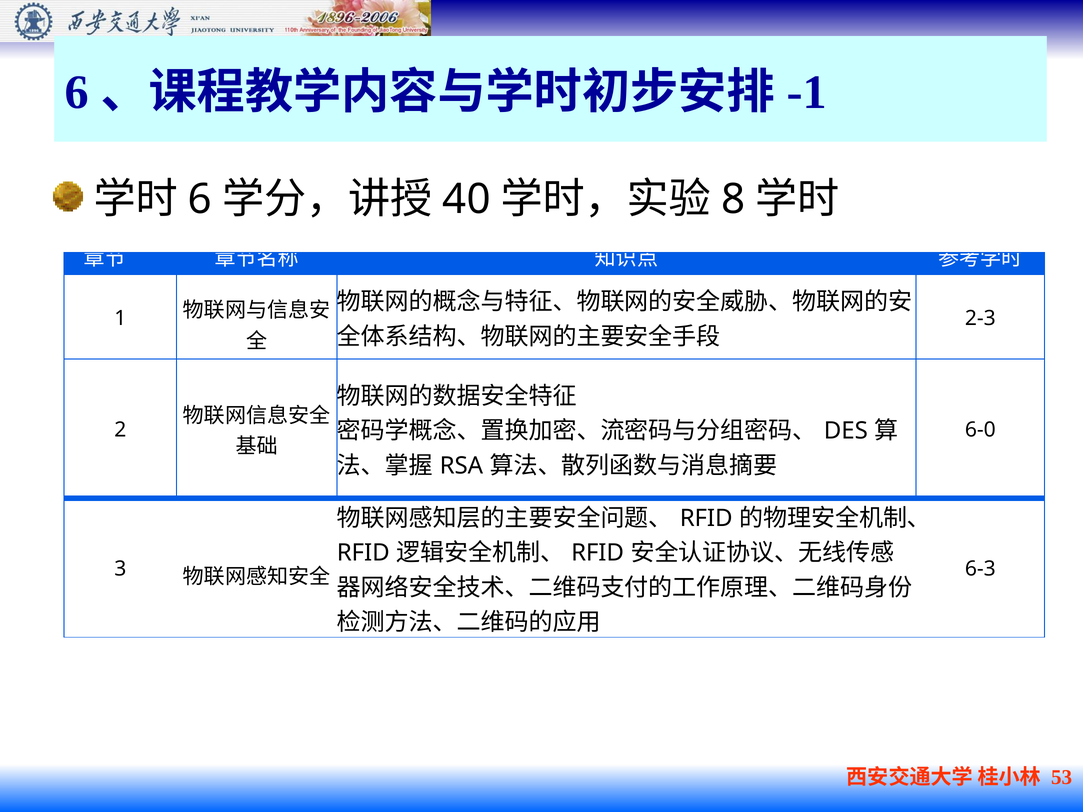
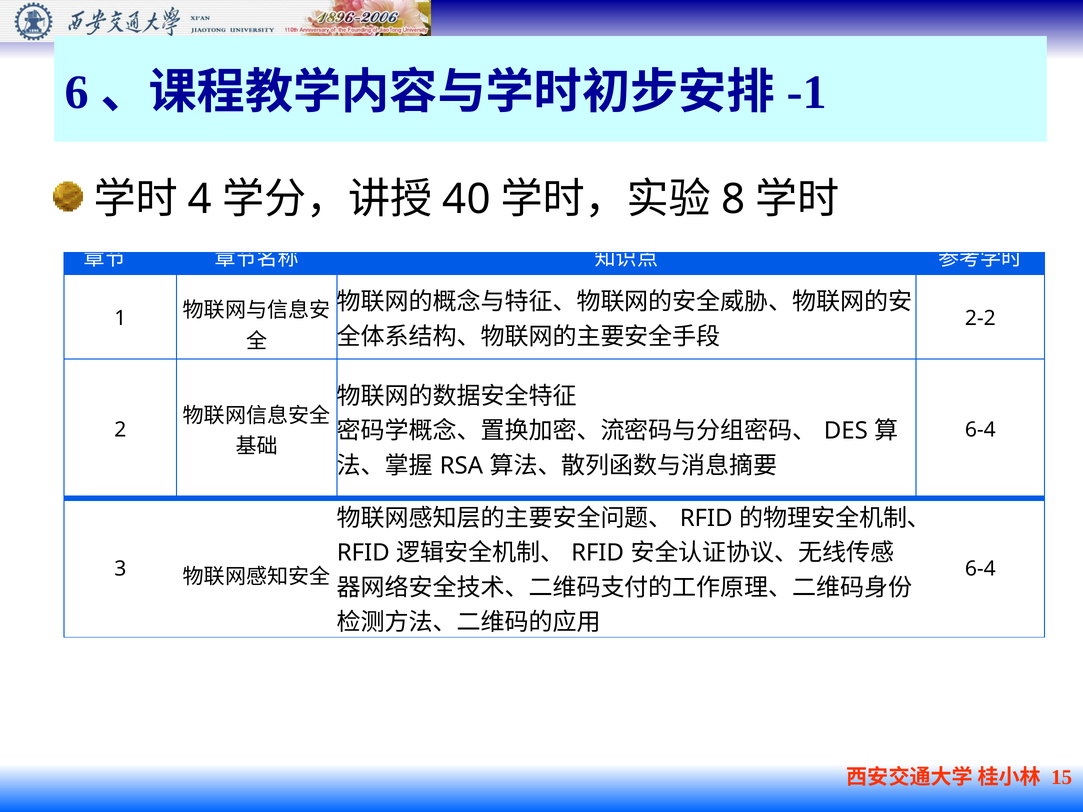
6 at (200, 199): 6 -> 4
2-3: 2-3 -> 2-2
6-0 at (980, 430): 6-0 -> 6-4
6-3 at (980, 569): 6-3 -> 6-4
53: 53 -> 15
